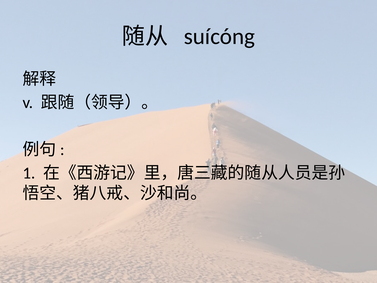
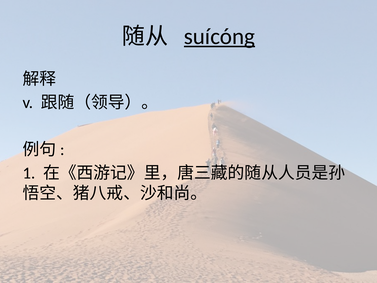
suícóng underline: none -> present
